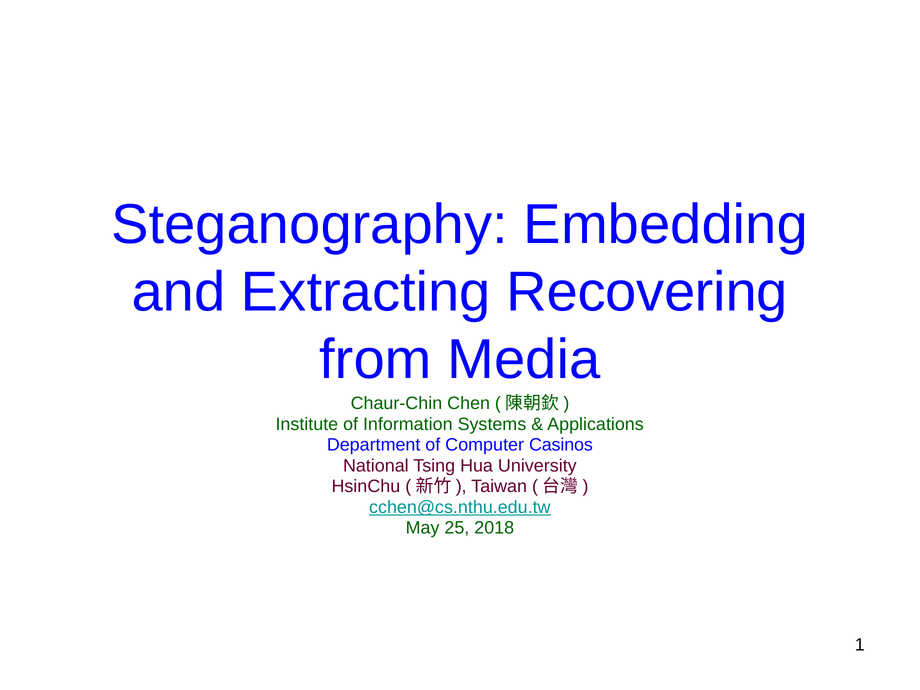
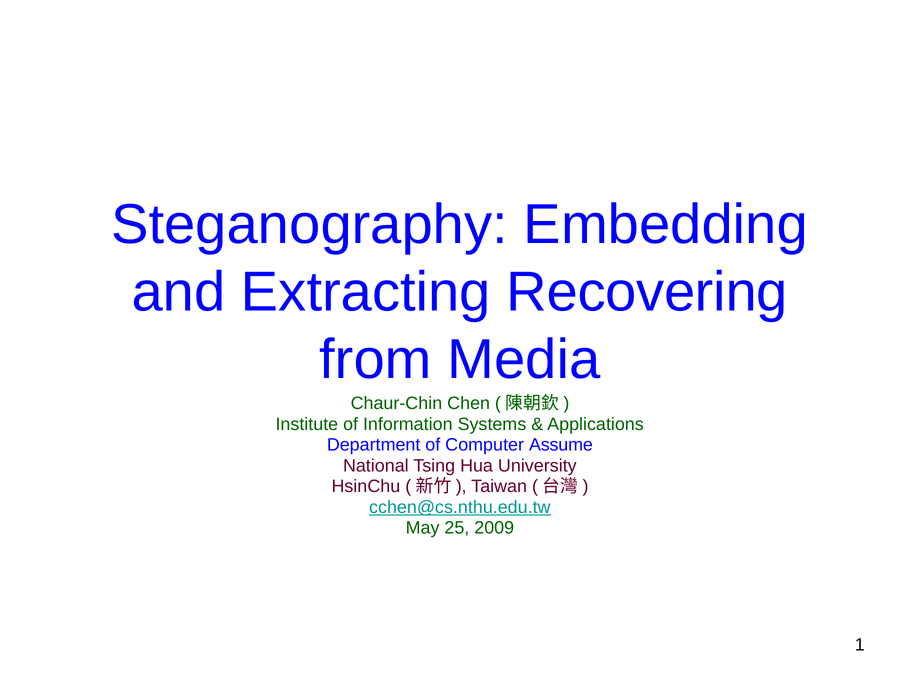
Casinos: Casinos -> Assume
2018: 2018 -> 2009
